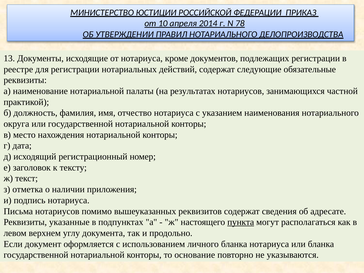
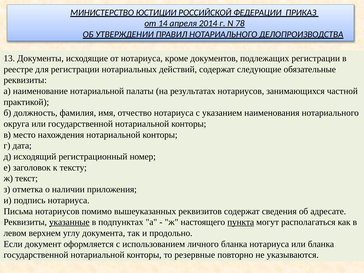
10: 10 -> 14
указанные underline: none -> present
основание: основание -> резервные
